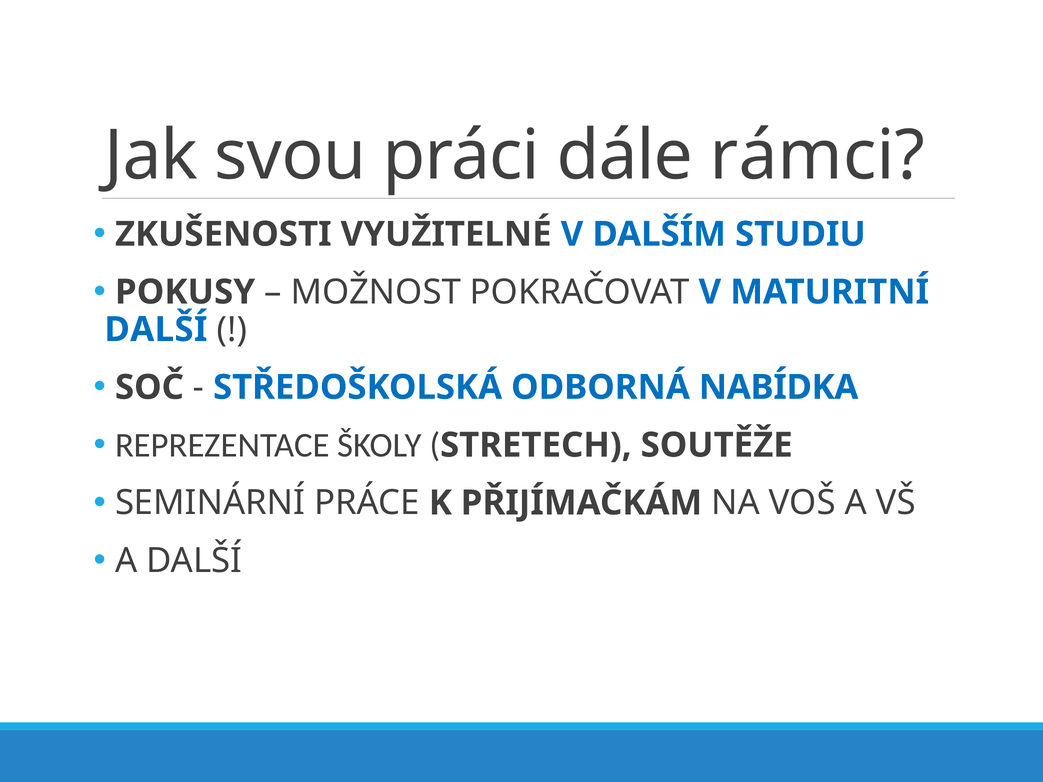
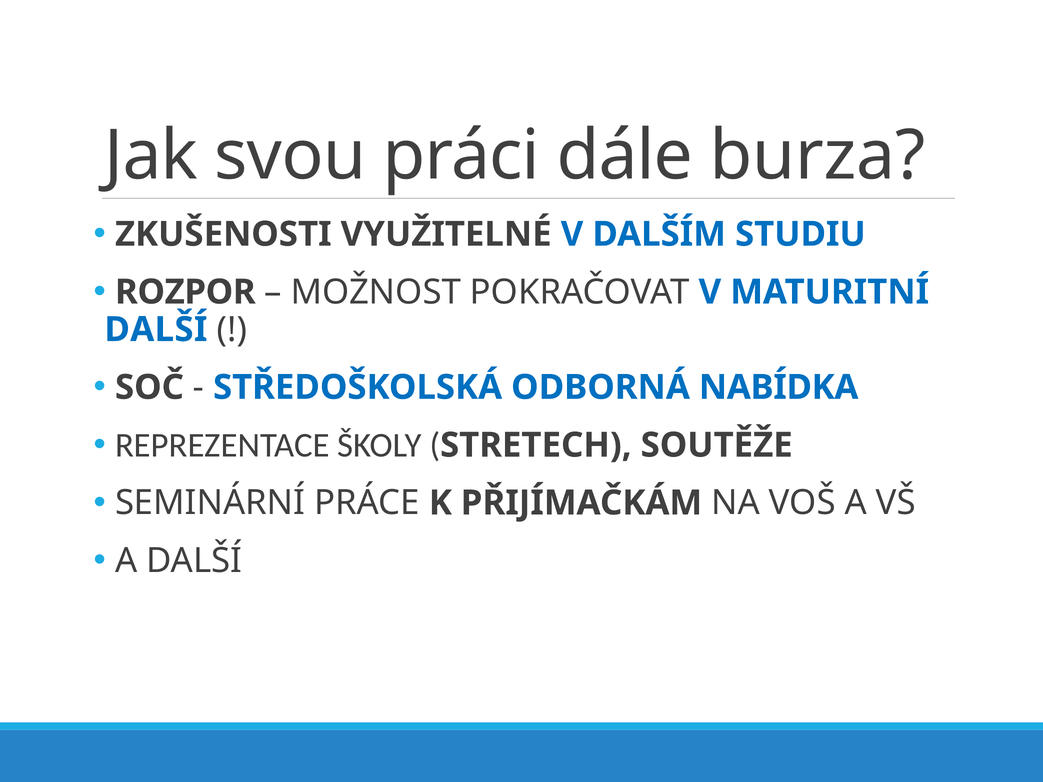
rámci: rámci -> burza
POKUSY: POKUSY -> ROZPOR
